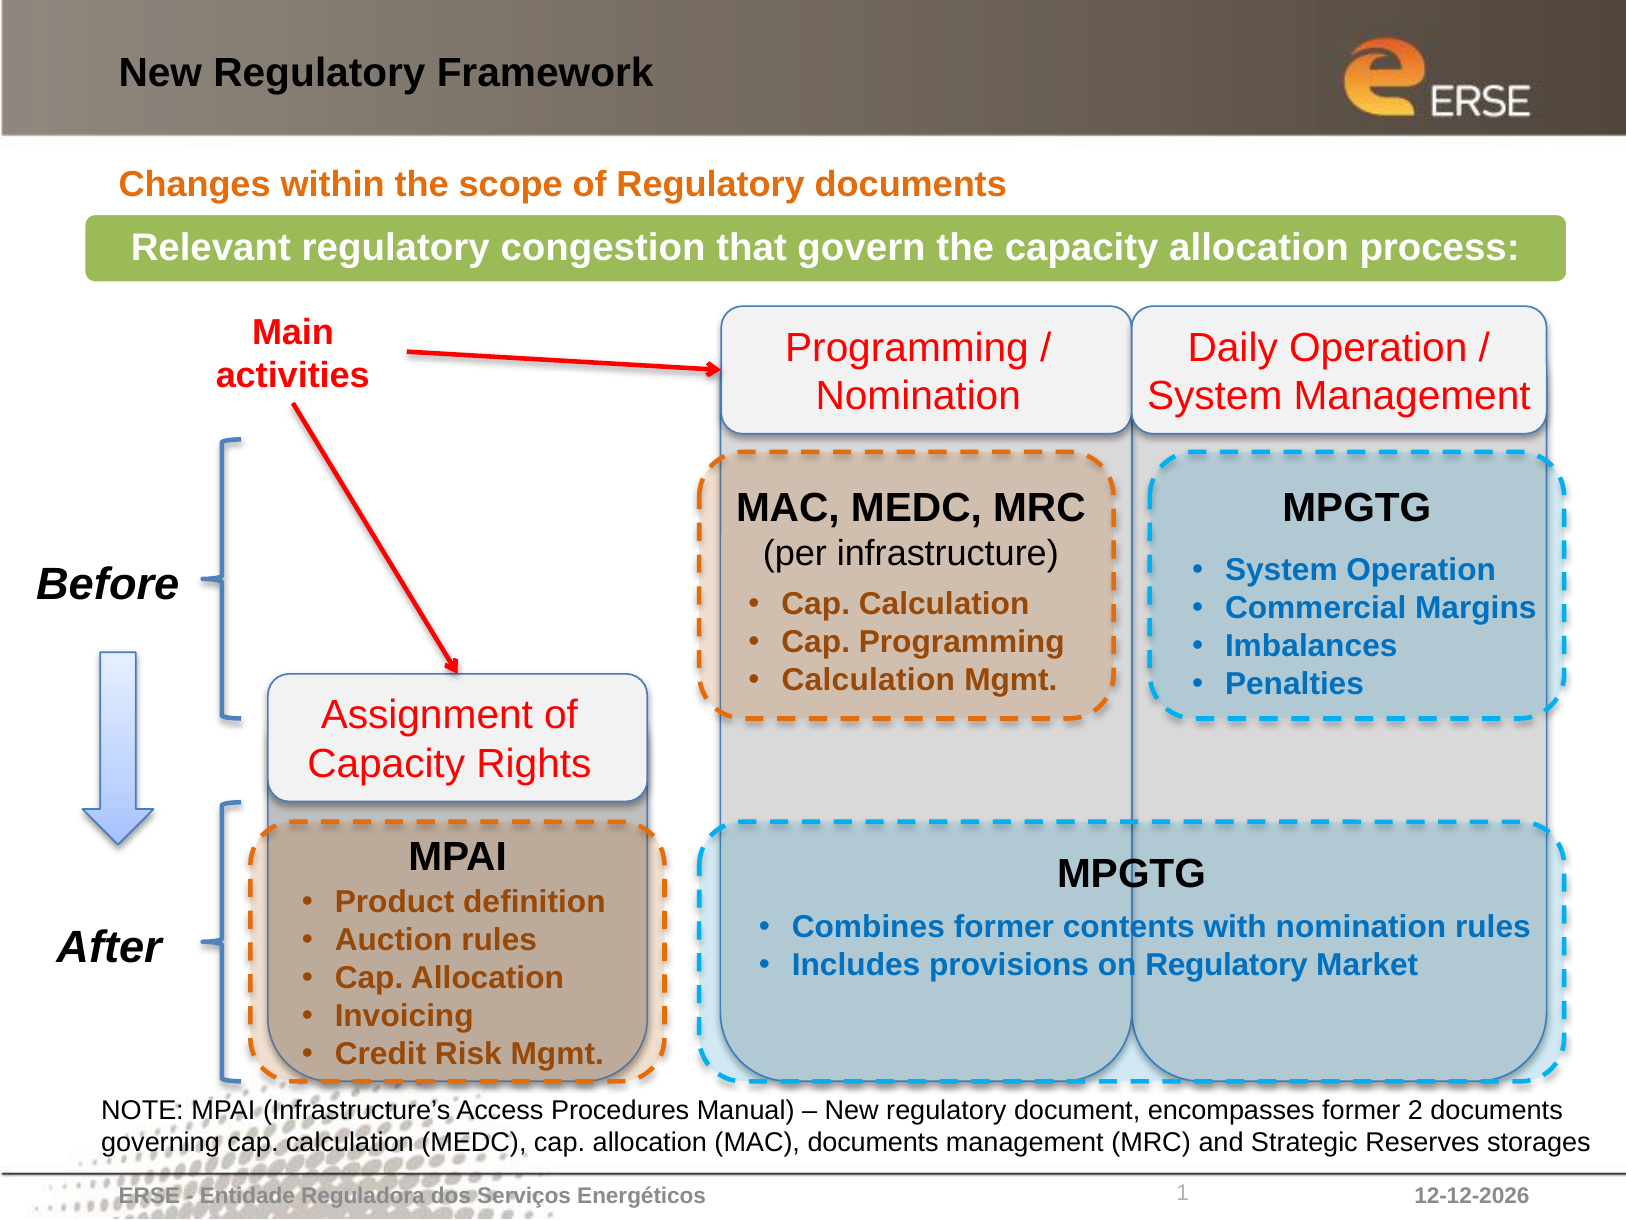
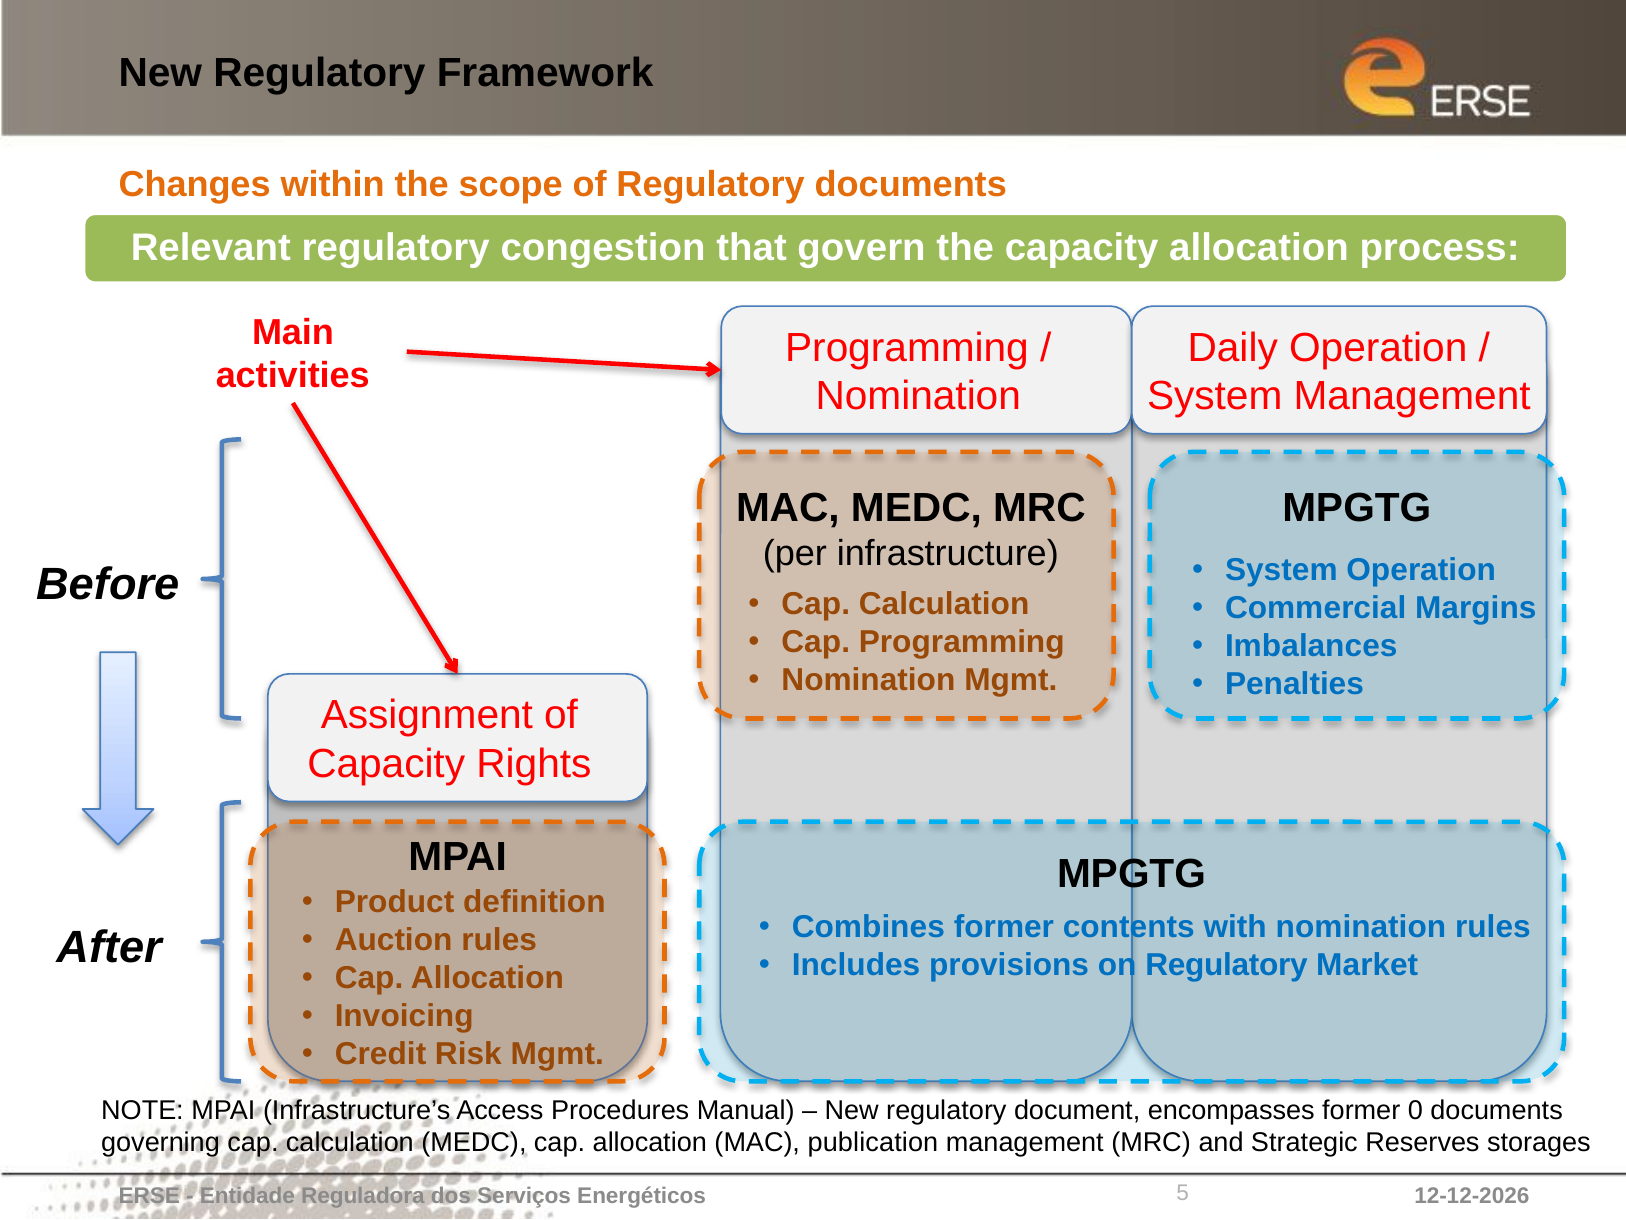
Calculation at (868, 680): Calculation -> Nomination
2: 2 -> 0
MAC documents: documents -> publication
1: 1 -> 5
